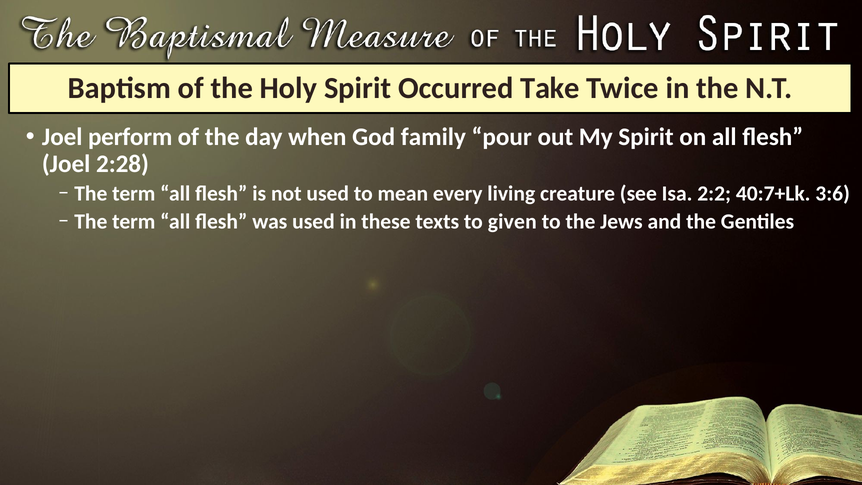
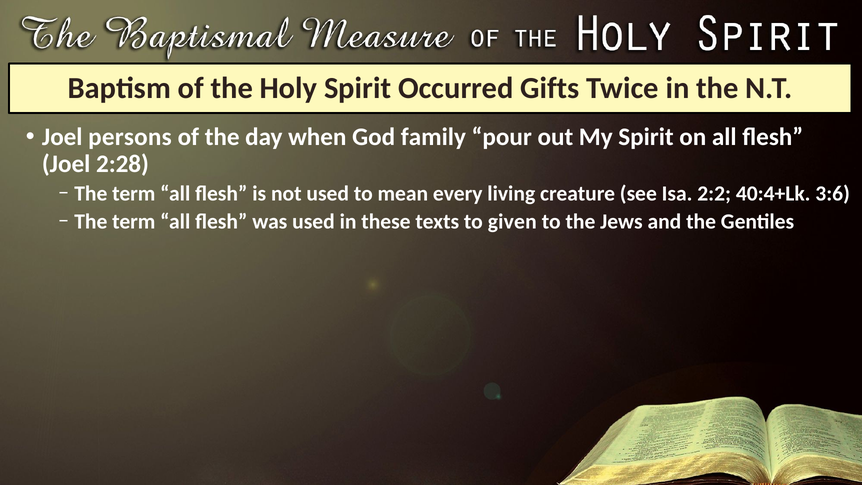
Take: Take -> Gifts
perform: perform -> persons
40:7+Lk: 40:7+Lk -> 40:4+Lk
